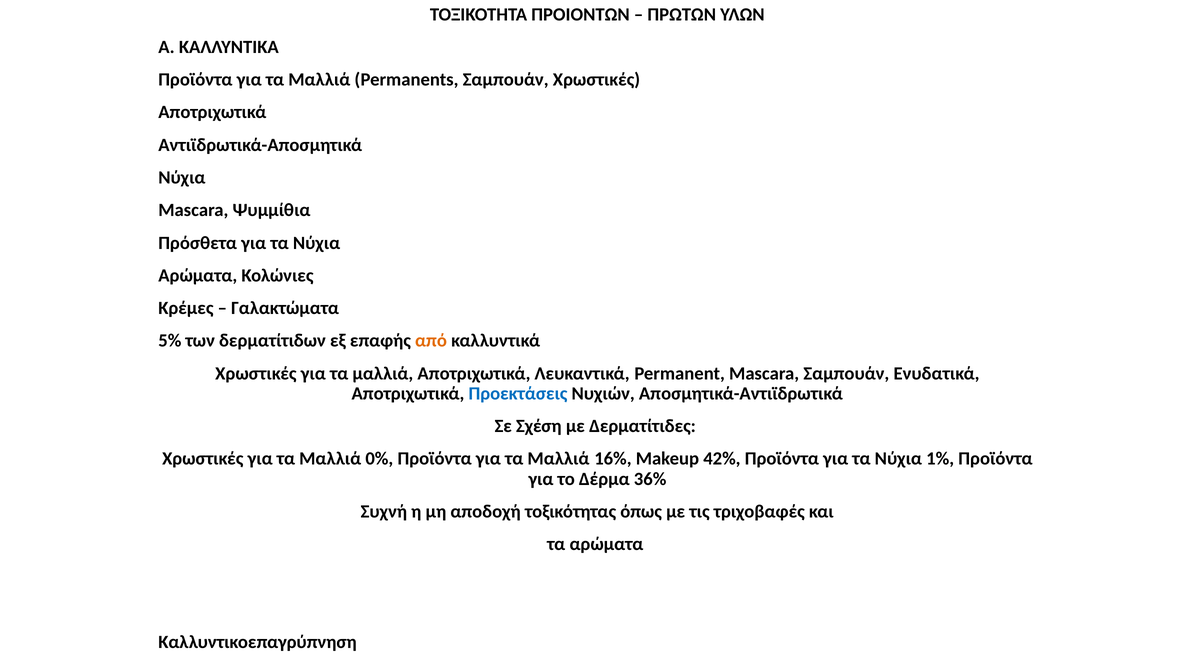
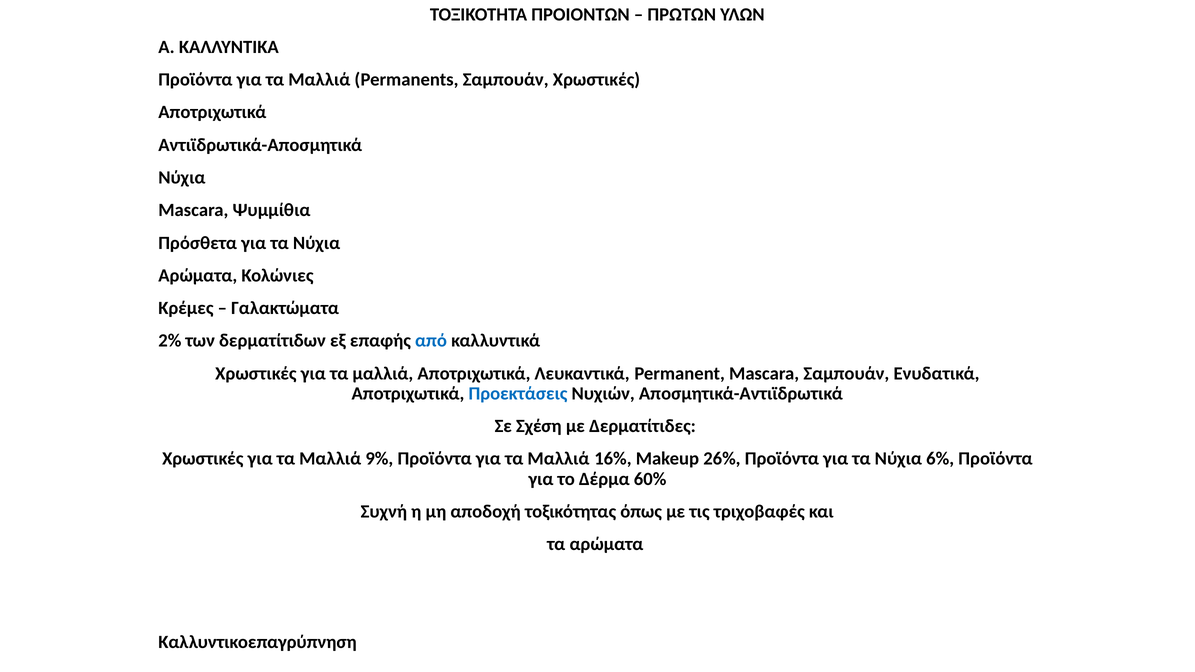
5%: 5% -> 2%
από colour: orange -> blue
0%: 0% -> 9%
42%: 42% -> 26%
1%: 1% -> 6%
36%: 36% -> 60%
